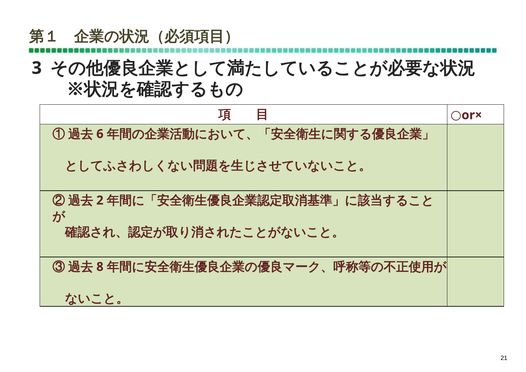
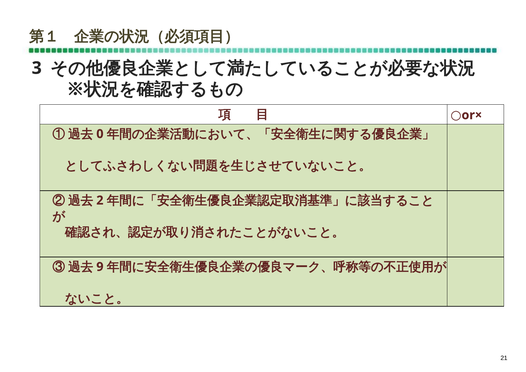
6: 6 -> 0
8: 8 -> 9
